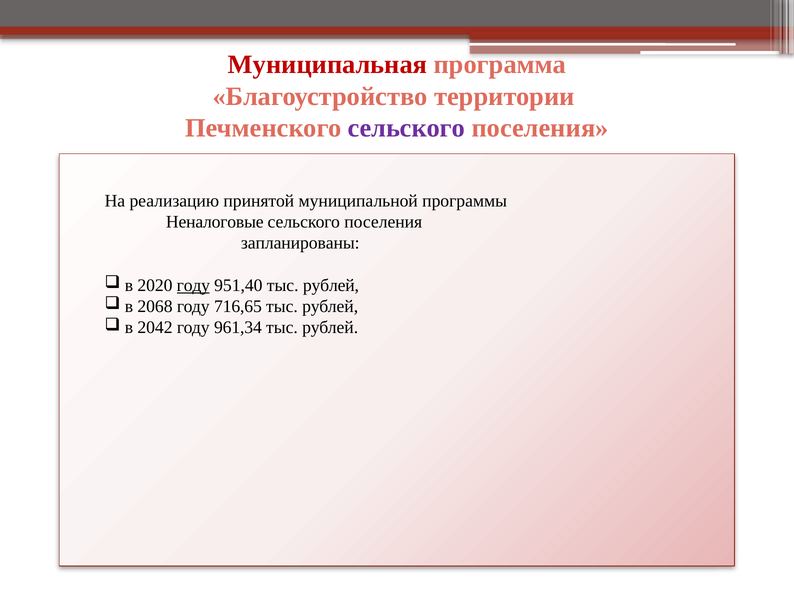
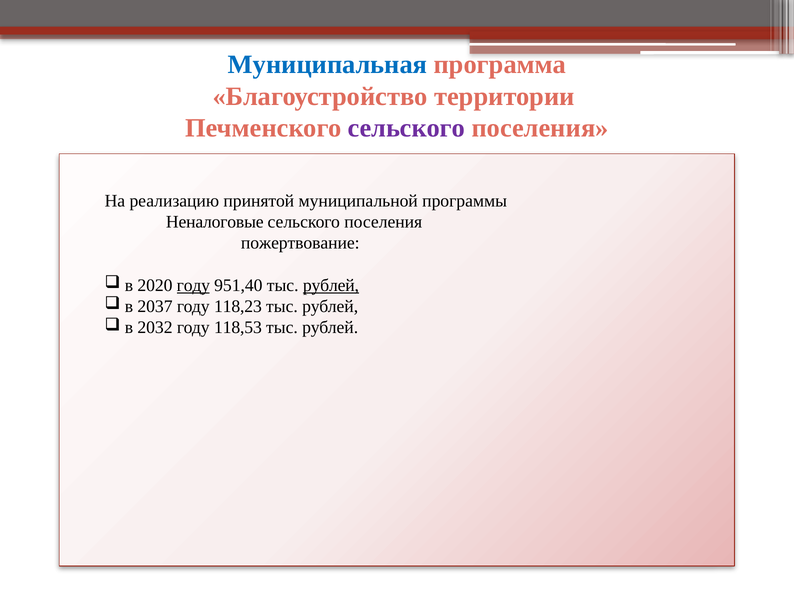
Муниципальная colour: red -> blue
запланированы: запланированы -> пожертвование
рублей at (331, 286) underline: none -> present
2068: 2068 -> 2037
716,65: 716,65 -> 118,23
2042: 2042 -> 2032
961,34: 961,34 -> 118,53
